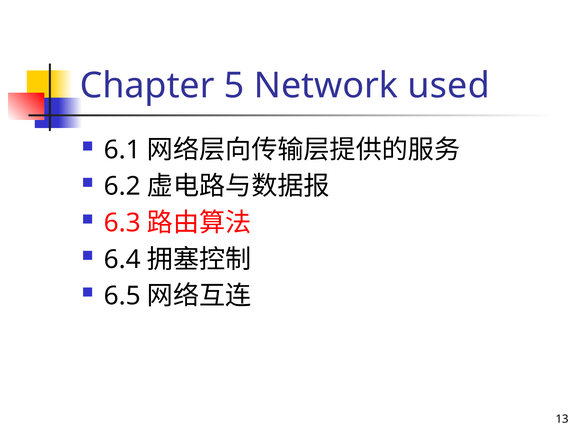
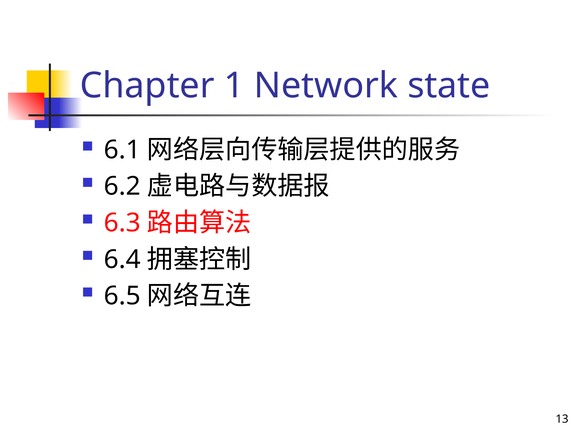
5: 5 -> 1
used: used -> state
